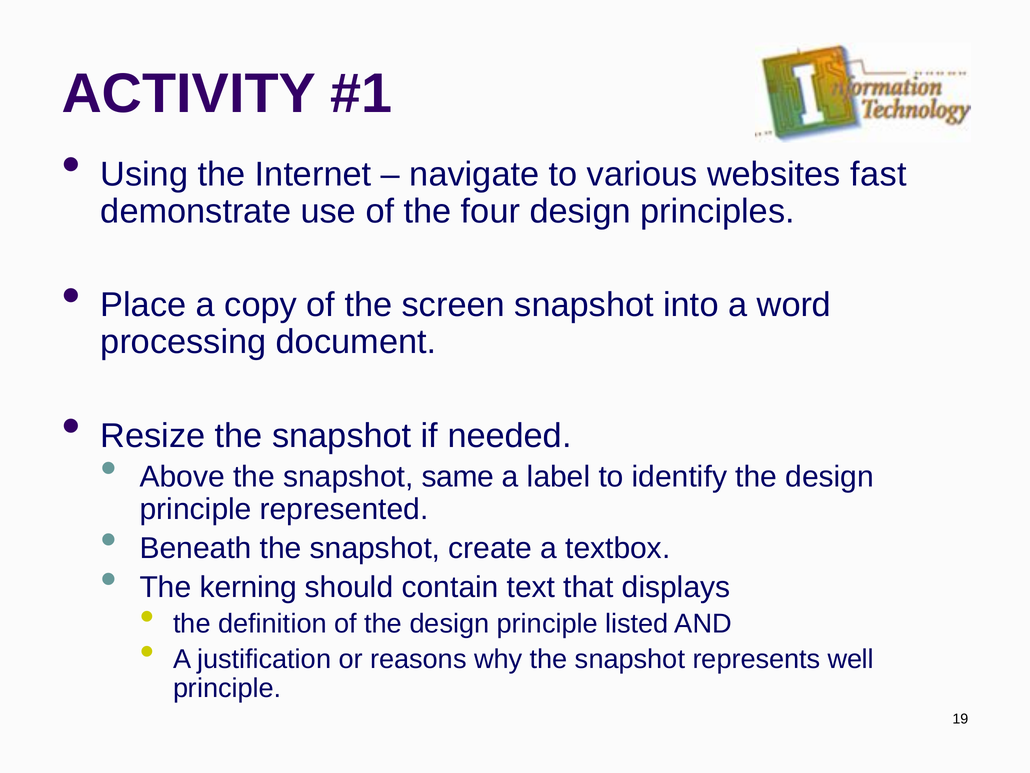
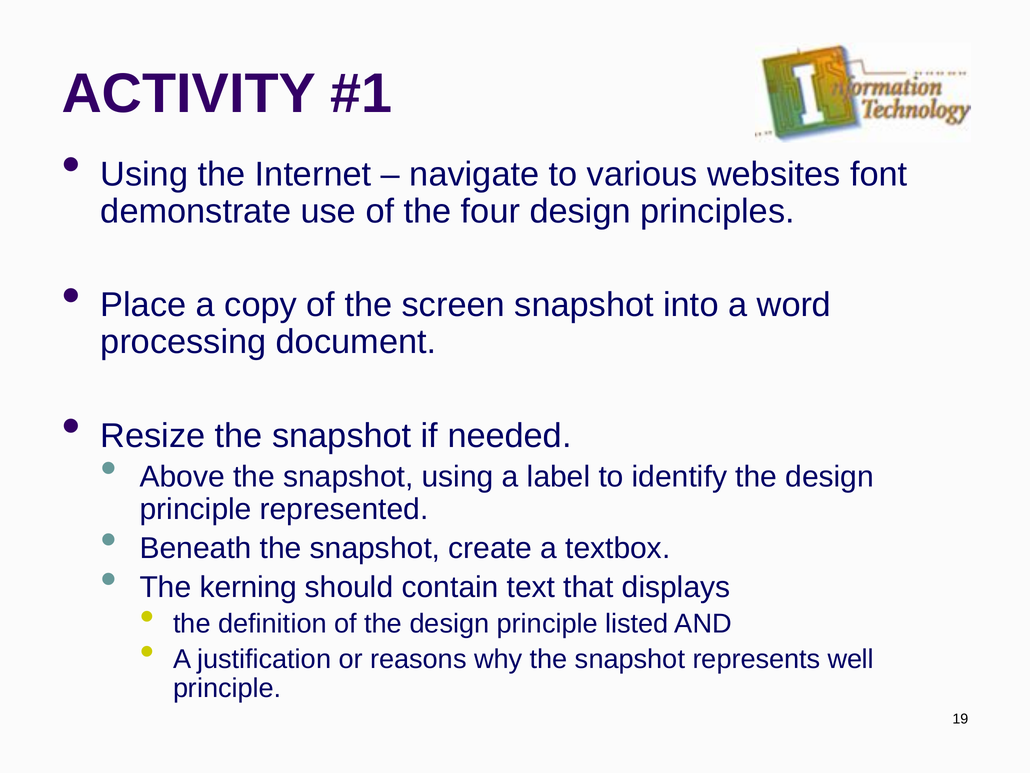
fast: fast -> font
snapshot same: same -> using
